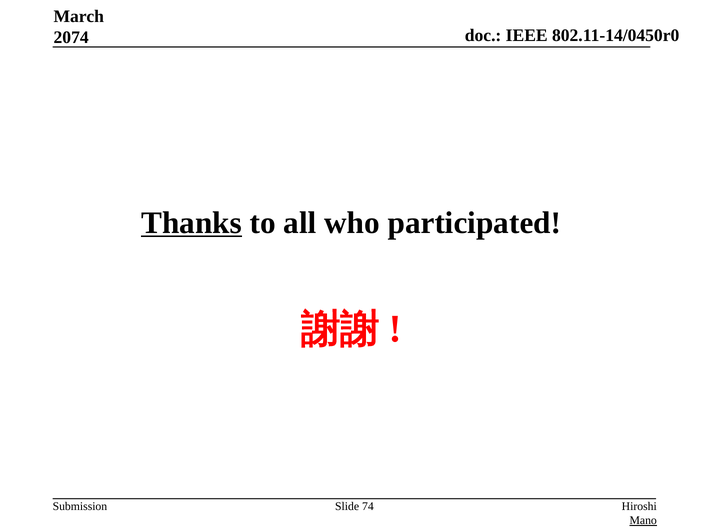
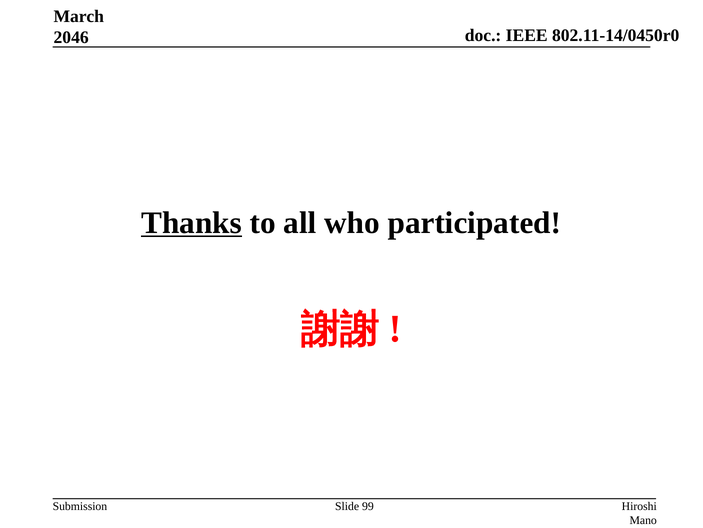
2074: 2074 -> 2046
74: 74 -> 99
Mano underline: present -> none
